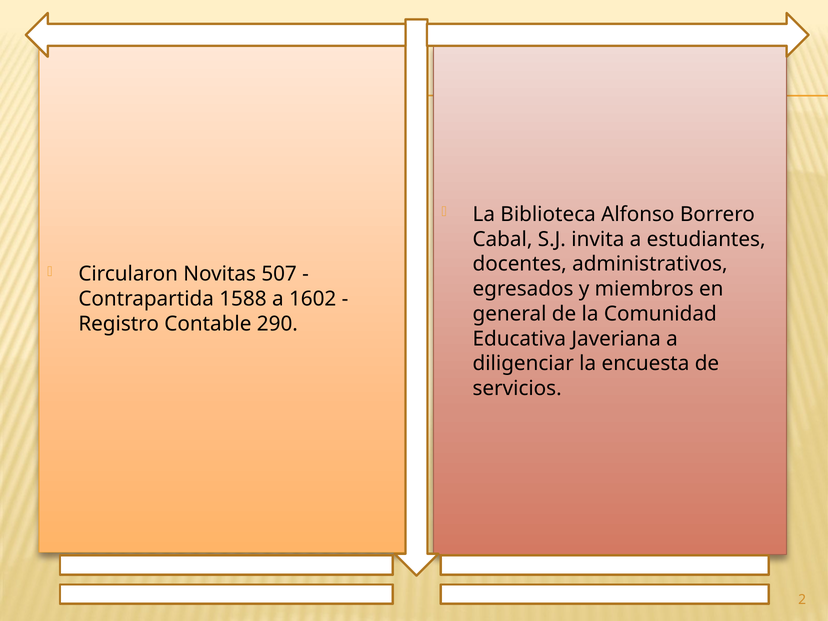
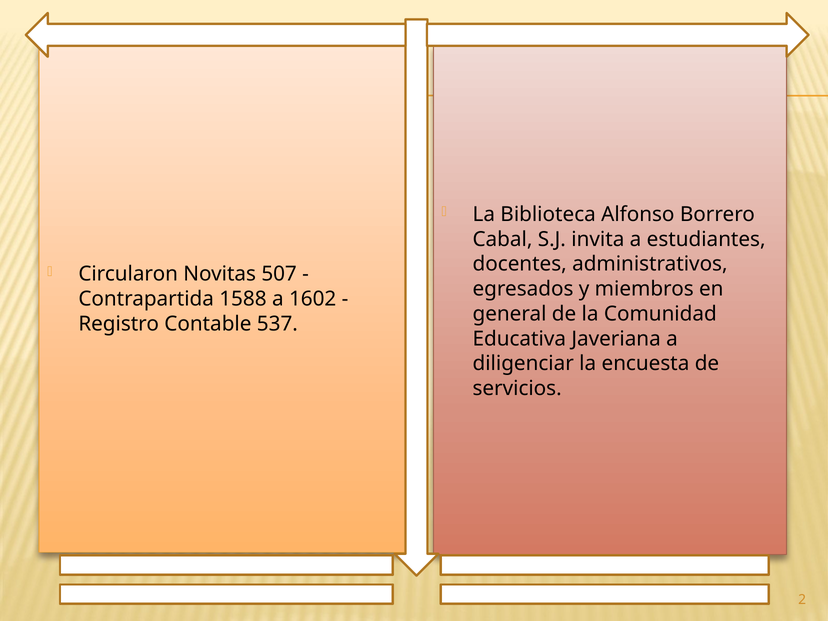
290: 290 -> 537
